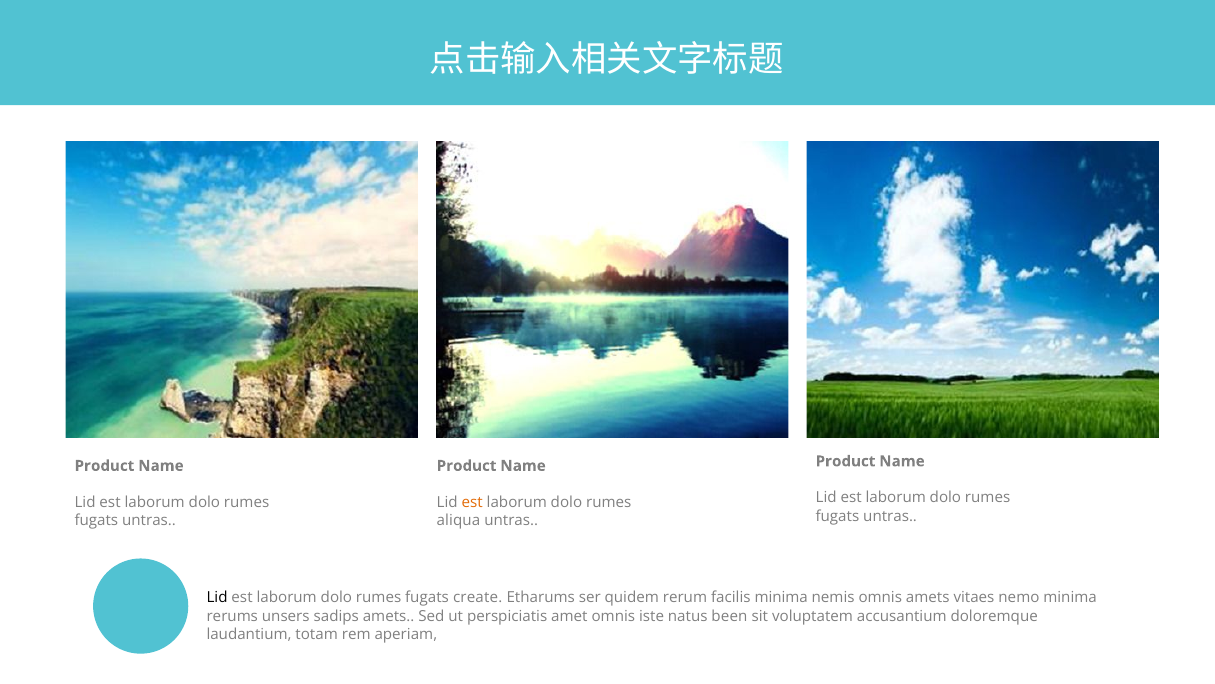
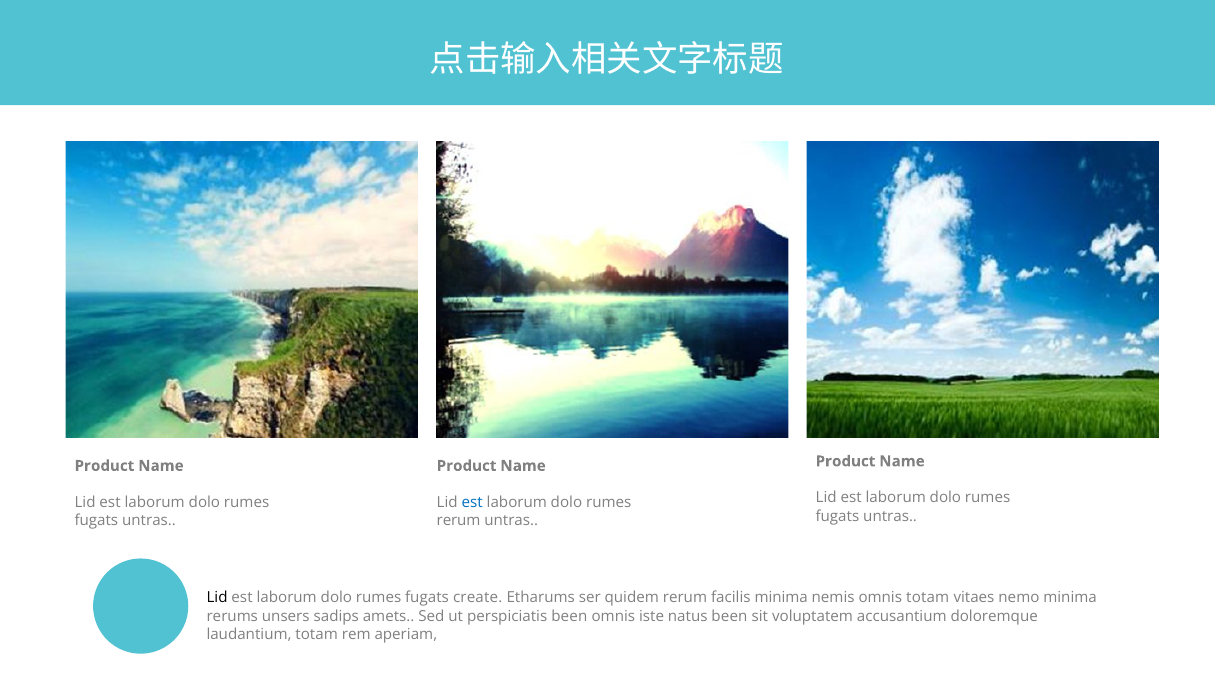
est at (472, 502) colour: orange -> blue
aliqua at (458, 520): aliqua -> rerum
omnis amets: amets -> totam
perspiciatis amet: amet -> been
